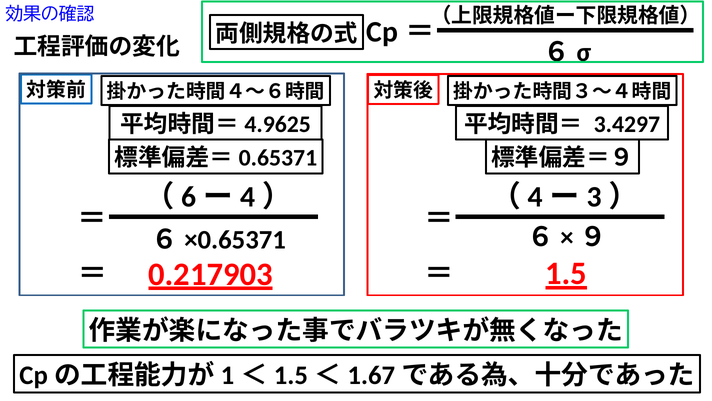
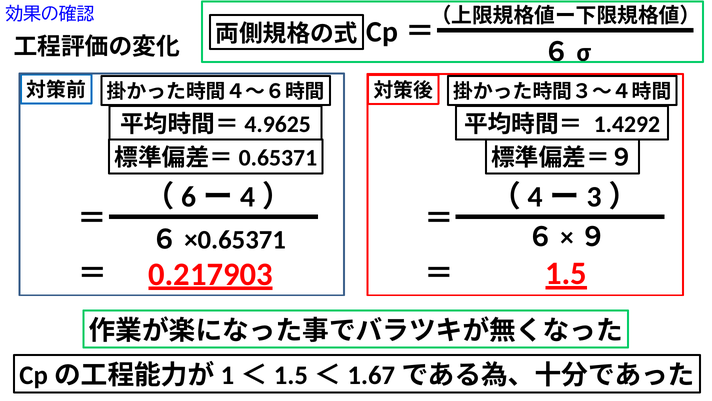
3.4297: 3.4297 -> 1.4292
